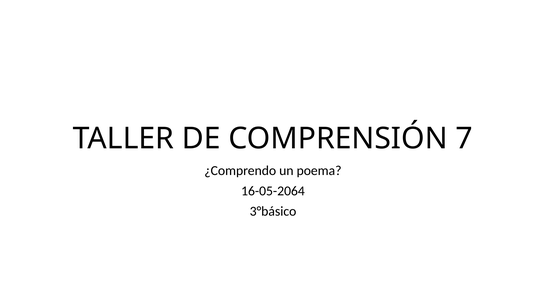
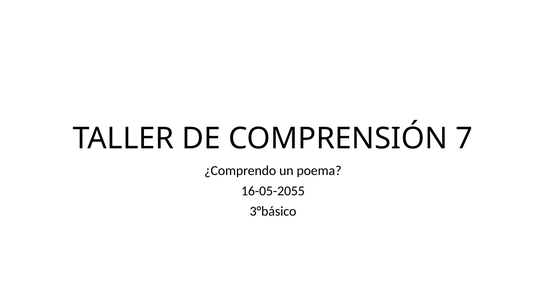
16-05-2064: 16-05-2064 -> 16-05-2055
